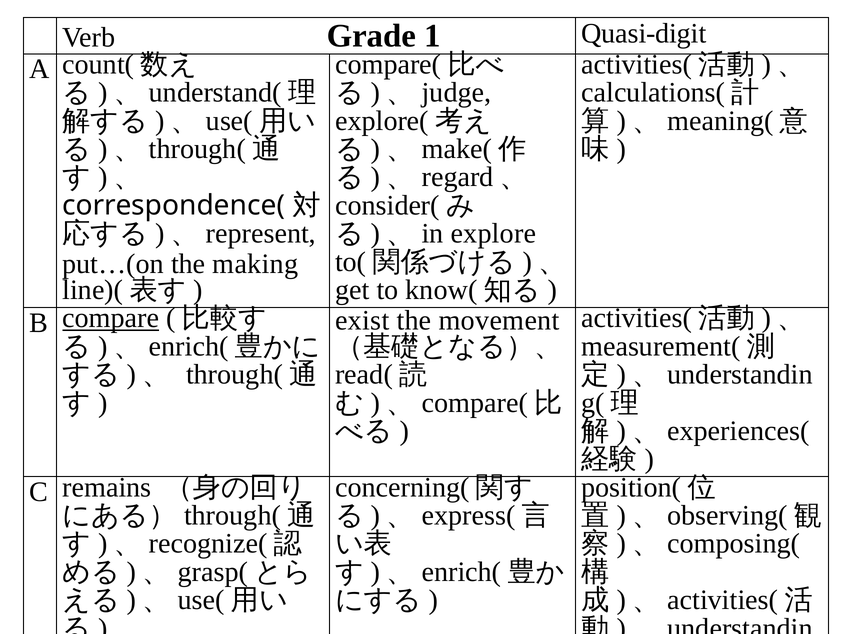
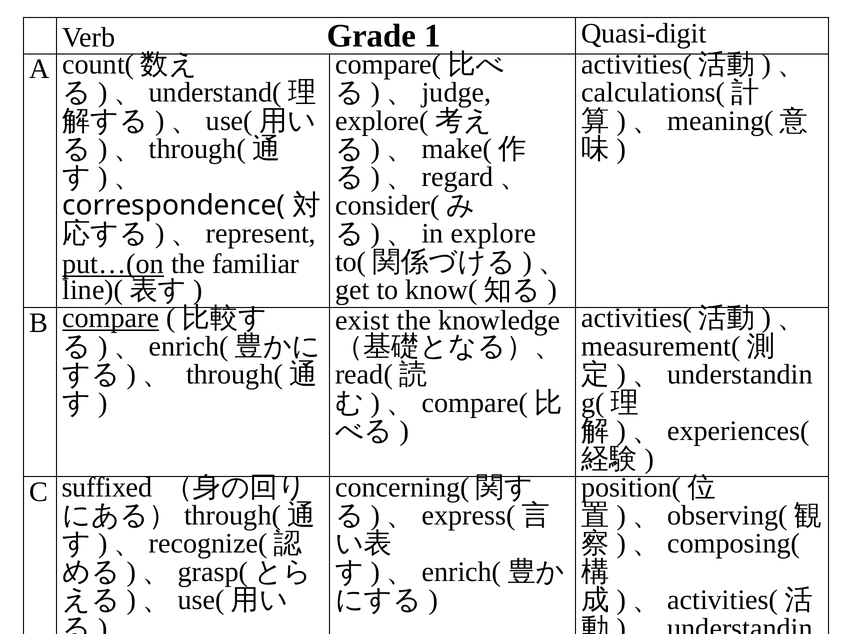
put…(on underline: none -> present
making: making -> familiar
movement: movement -> knowledge
remains: remains -> suffixed
